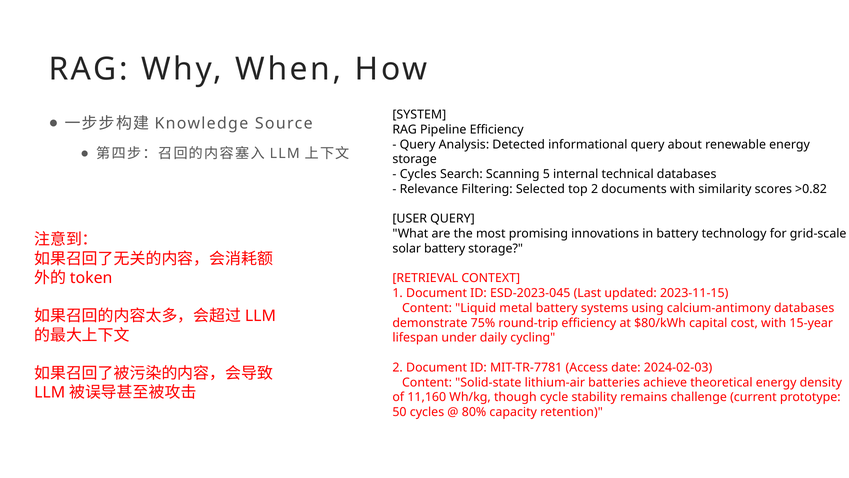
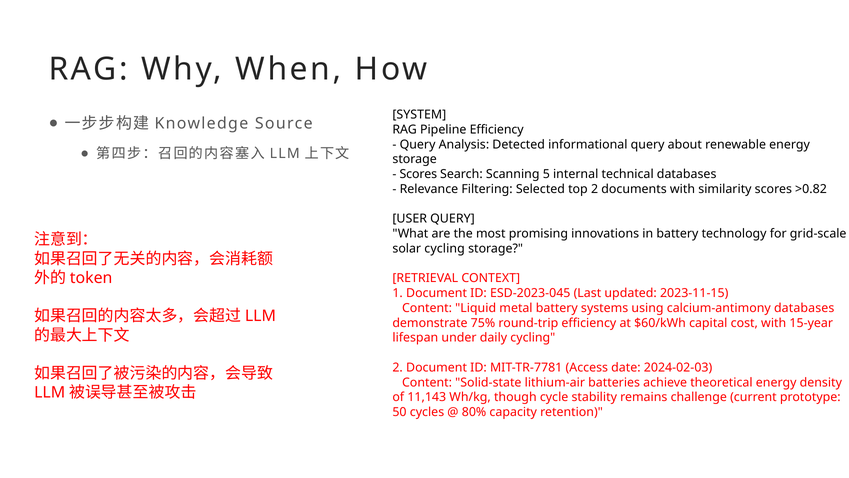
Cycles at (418, 174): Cycles -> Scores
solar battery: battery -> cycling
$80/kWh: $80/kWh -> $60/kWh
11,160: 11,160 -> 11,143
